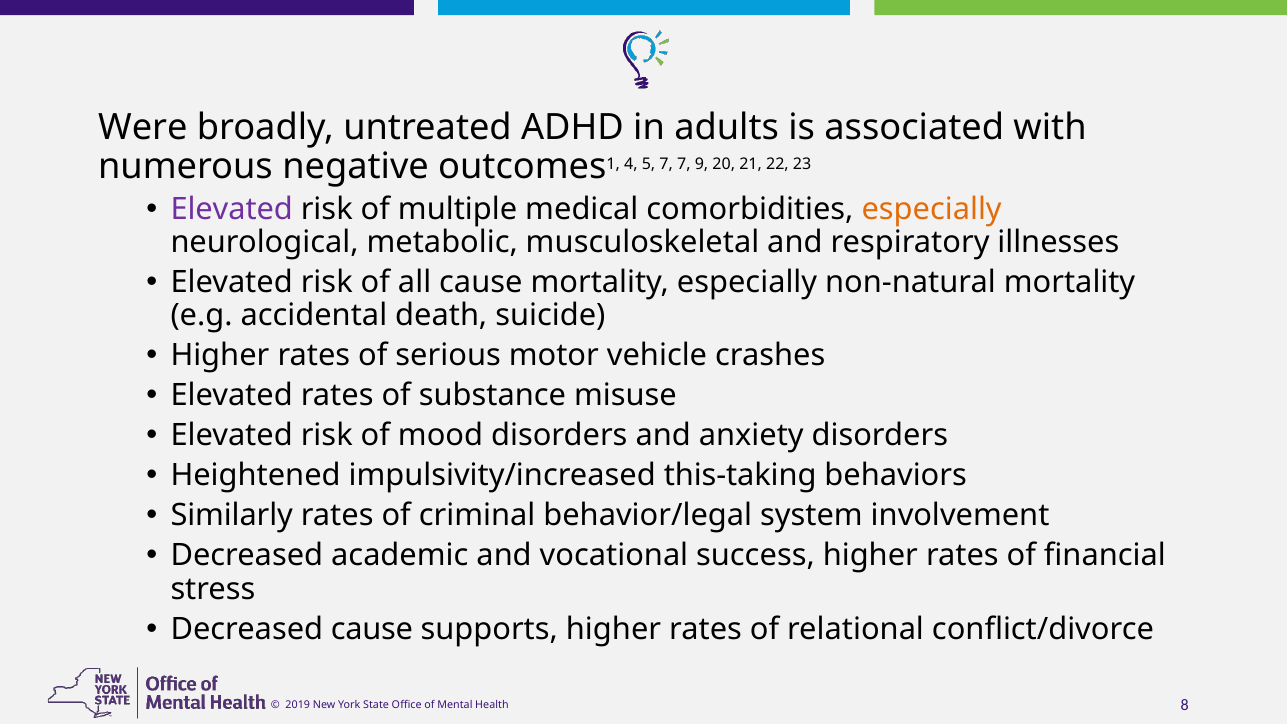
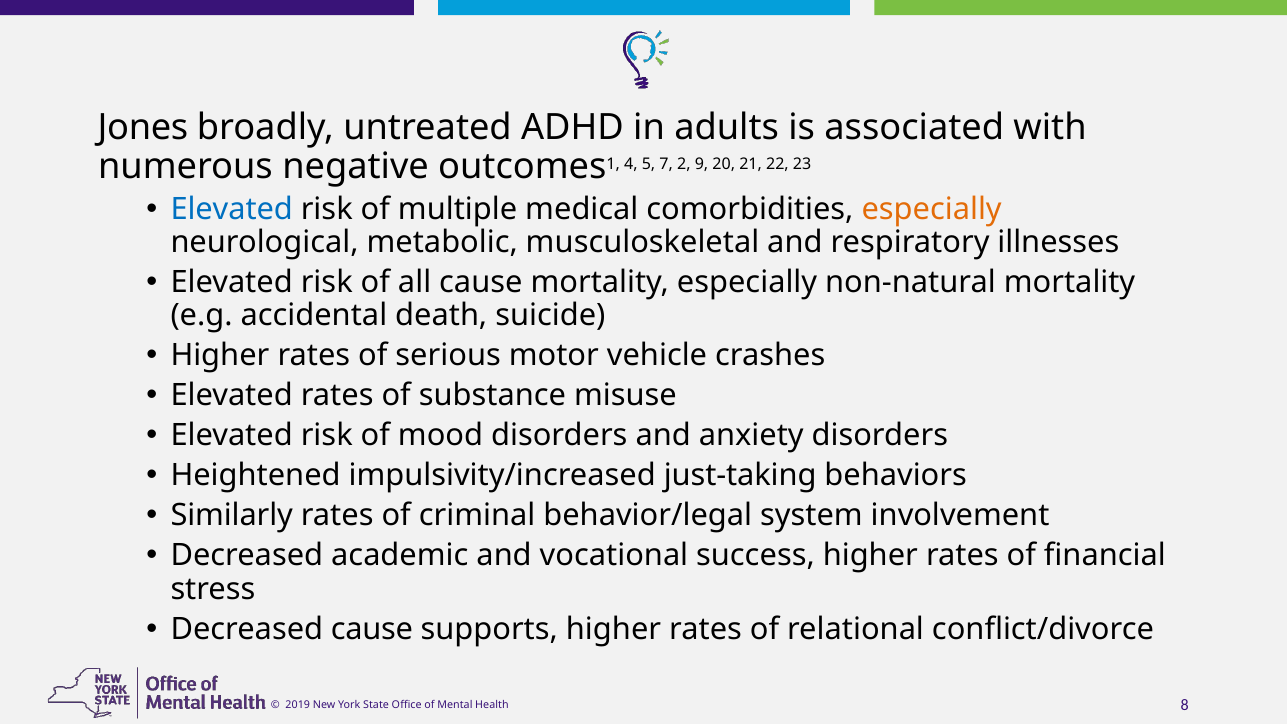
Were: Were -> Jones
7 7: 7 -> 2
Elevated at (232, 209) colour: purple -> blue
this-taking: this-taking -> just-taking
